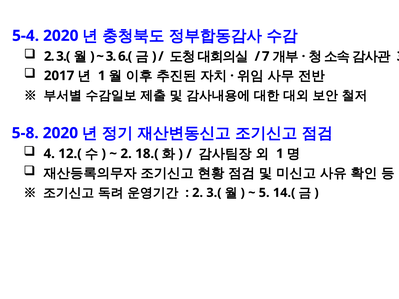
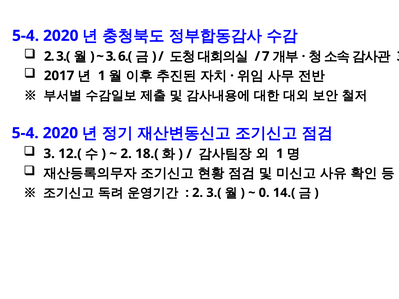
5-8 at (25, 133): 5-8 -> 5-4
4 at (49, 154): 4 -> 3
5: 5 -> 0
